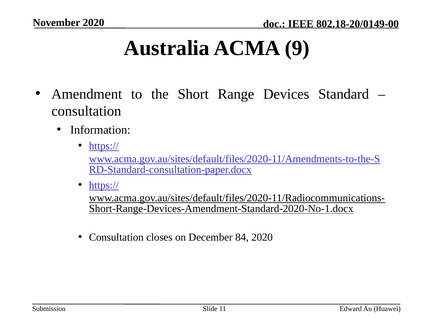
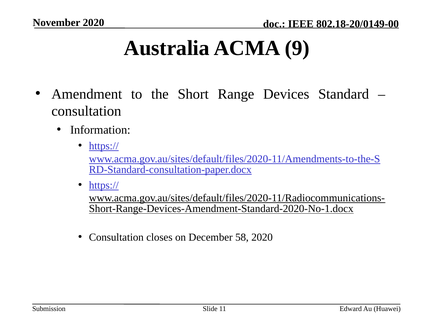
84: 84 -> 58
